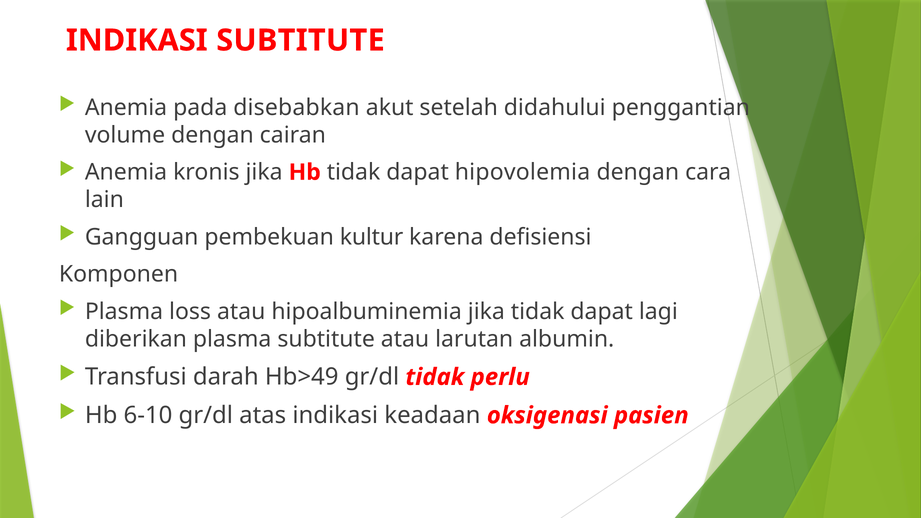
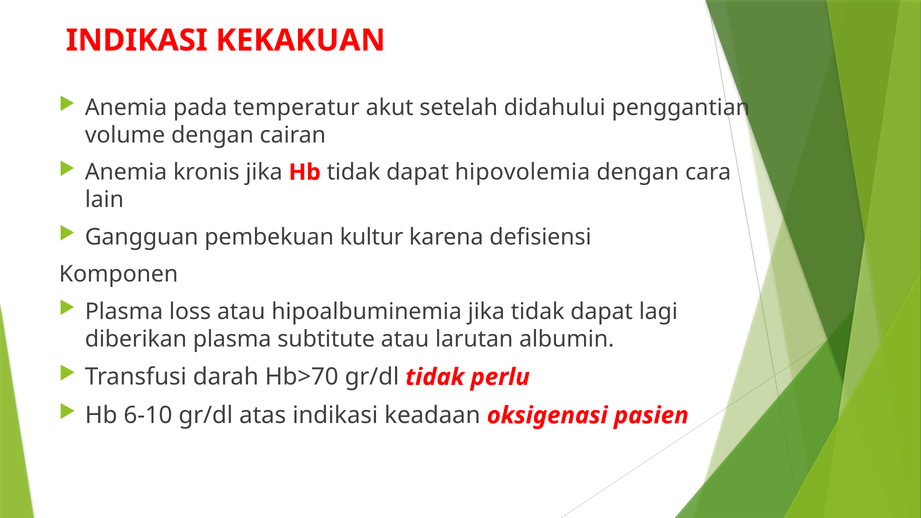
INDIKASI SUBTITUTE: SUBTITUTE -> KEKAKUAN
disebabkan: disebabkan -> temperatur
Hb>49: Hb>49 -> Hb>70
